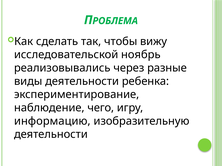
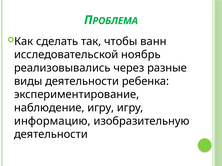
вижу: вижу -> ванн
наблюдение чего: чего -> игру
